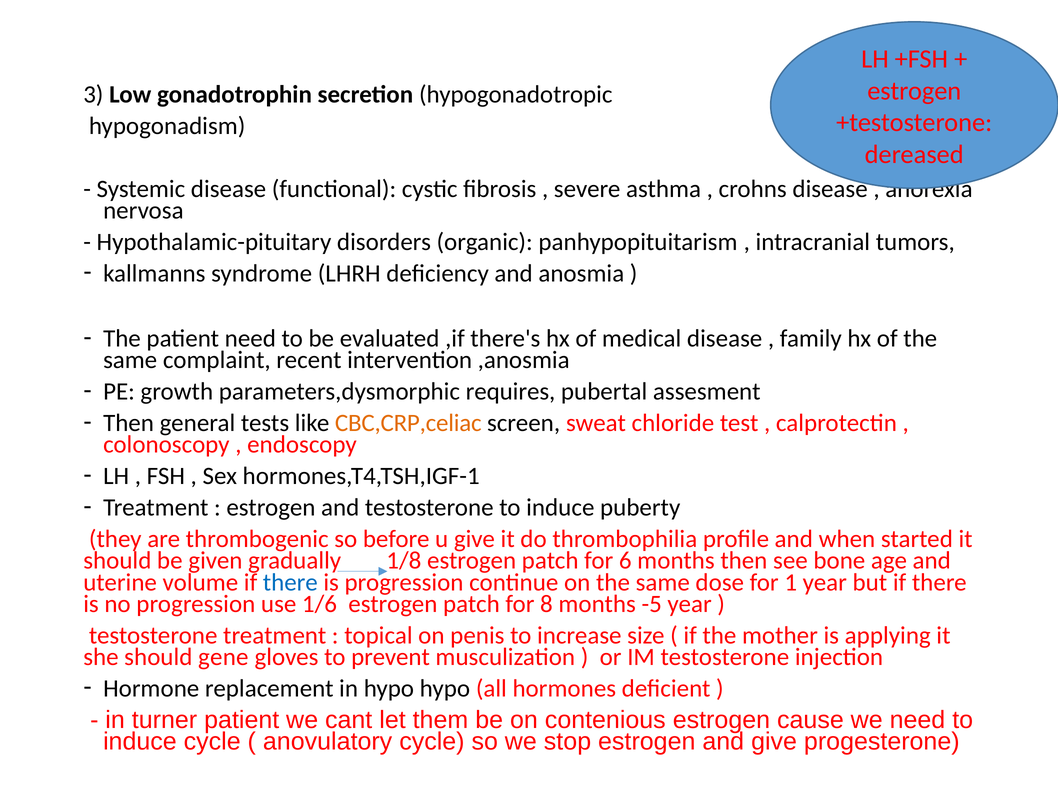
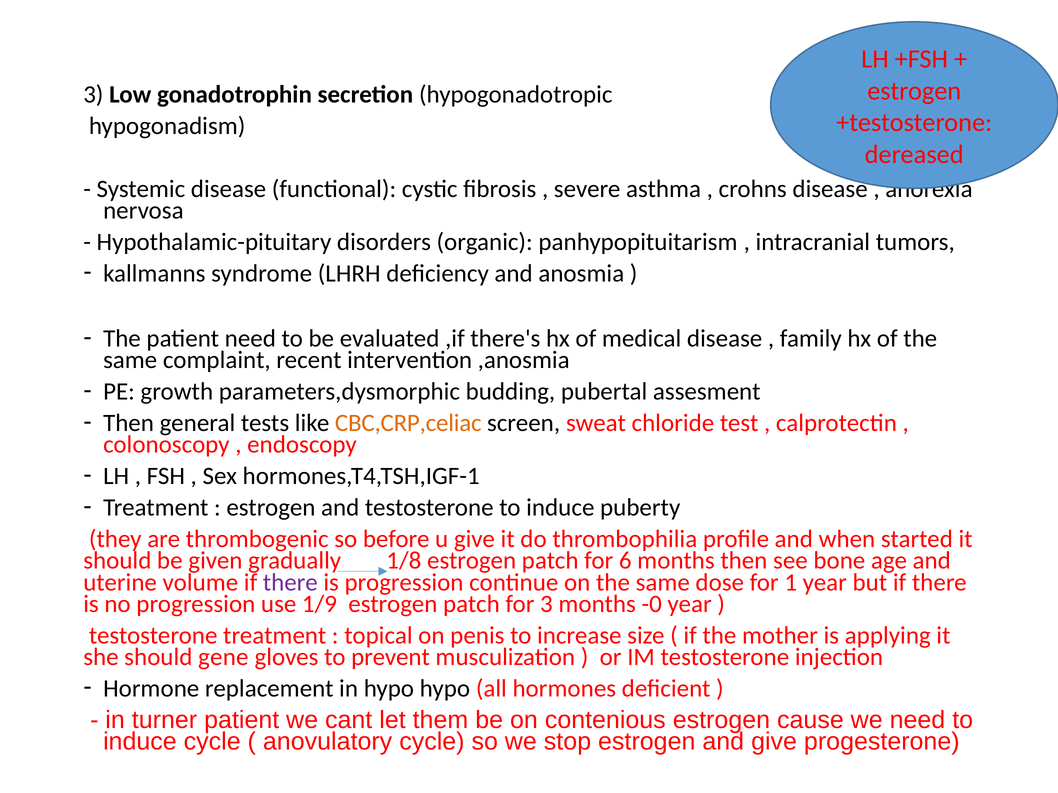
requires: requires -> budding
there at (290, 583) colour: blue -> purple
1/6: 1/6 -> 1/9
for 8: 8 -> 3
-5: -5 -> -0
